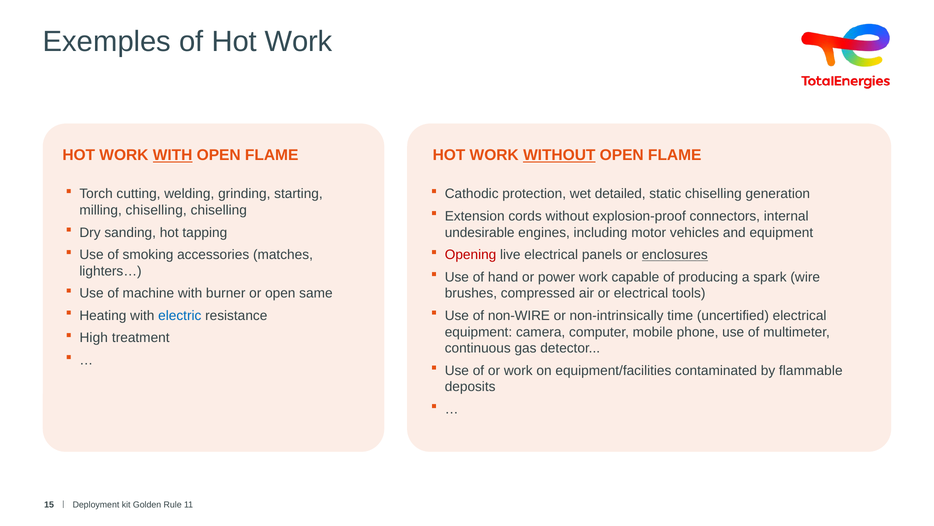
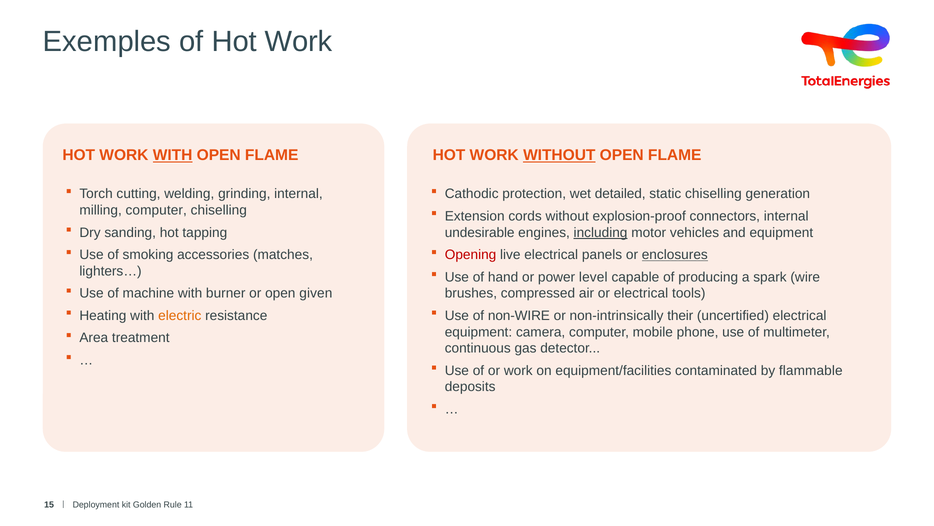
grinding starting: starting -> internal
milling chiselling: chiselling -> computer
including underline: none -> present
power work: work -> level
same: same -> given
electric colour: blue -> orange
time: time -> their
High: High -> Area
